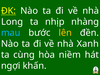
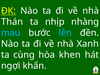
Long: Long -> Thán
lên colour: yellow -> light blue
niềm: niềm -> khen
